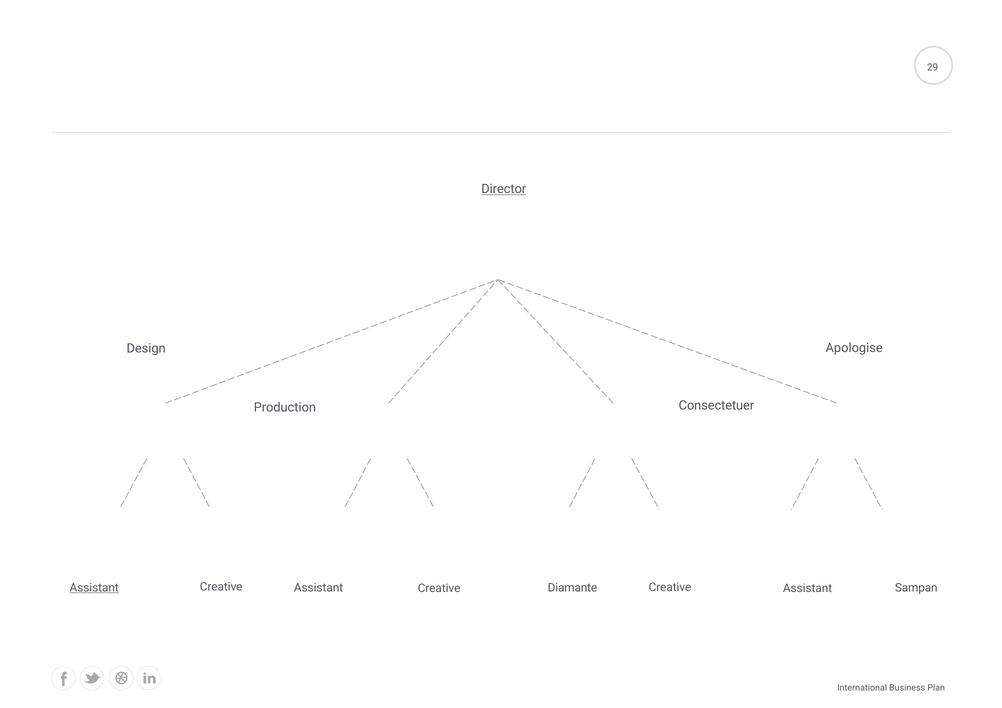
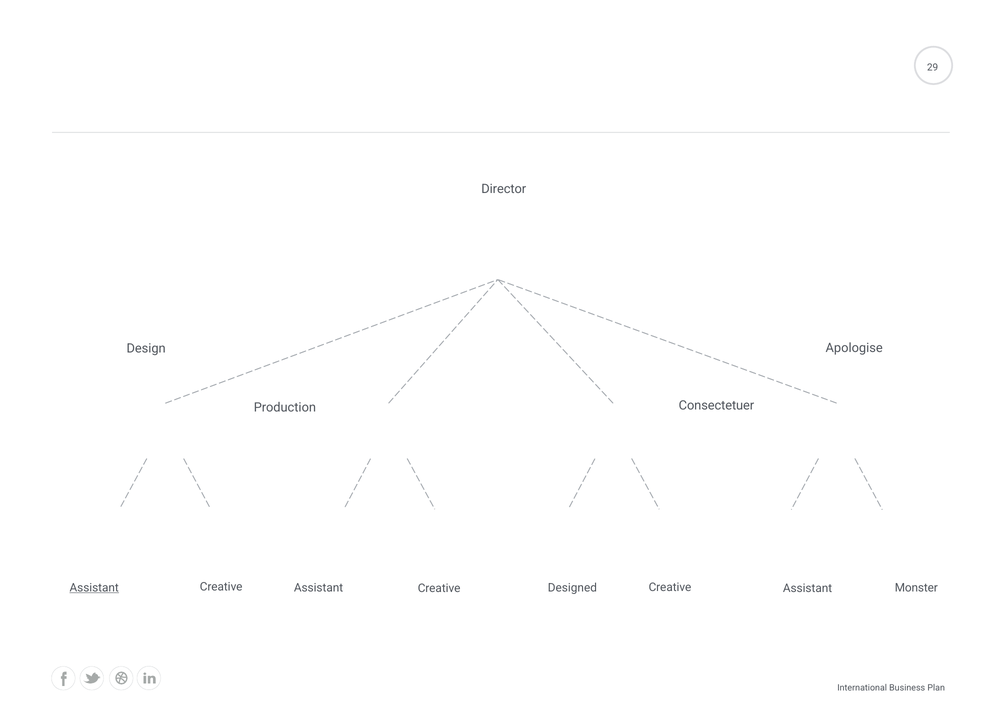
Director underline: present -> none
Diamante: Diamante -> Designed
Sampan: Sampan -> Monster
